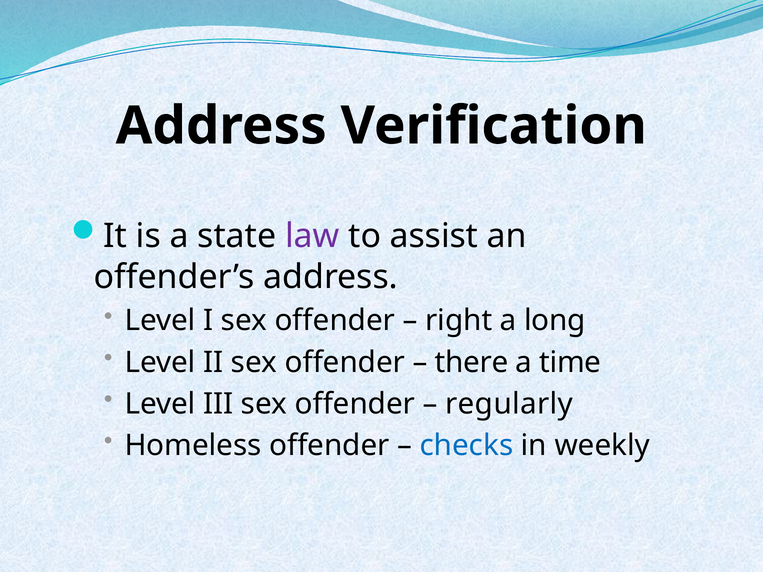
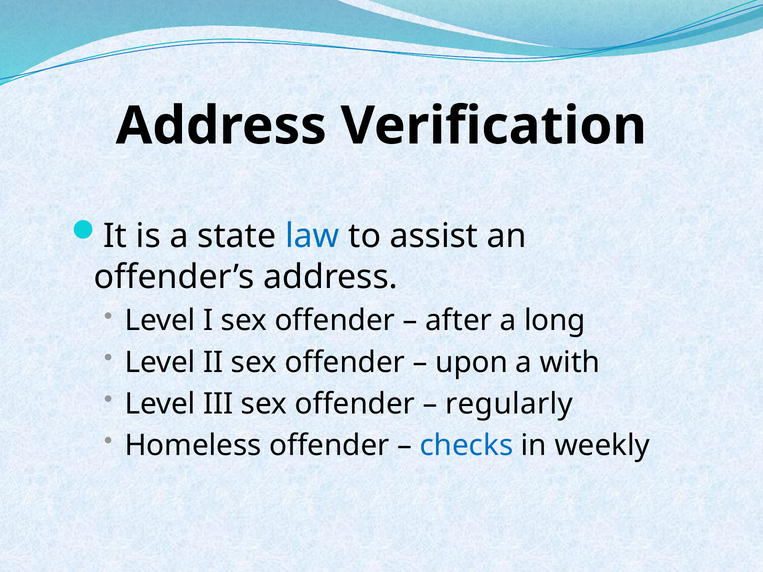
law colour: purple -> blue
right: right -> after
there: there -> upon
time: time -> with
